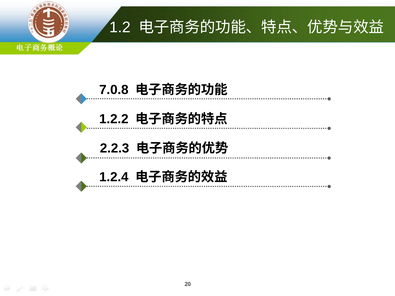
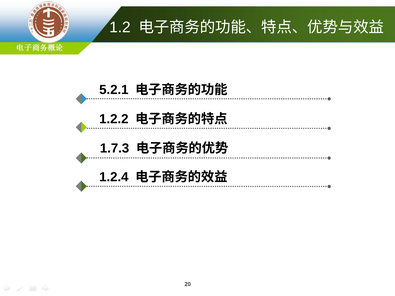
7.0.8: 7.0.8 -> 5.2.1
2.2.3: 2.2.3 -> 1.7.3
